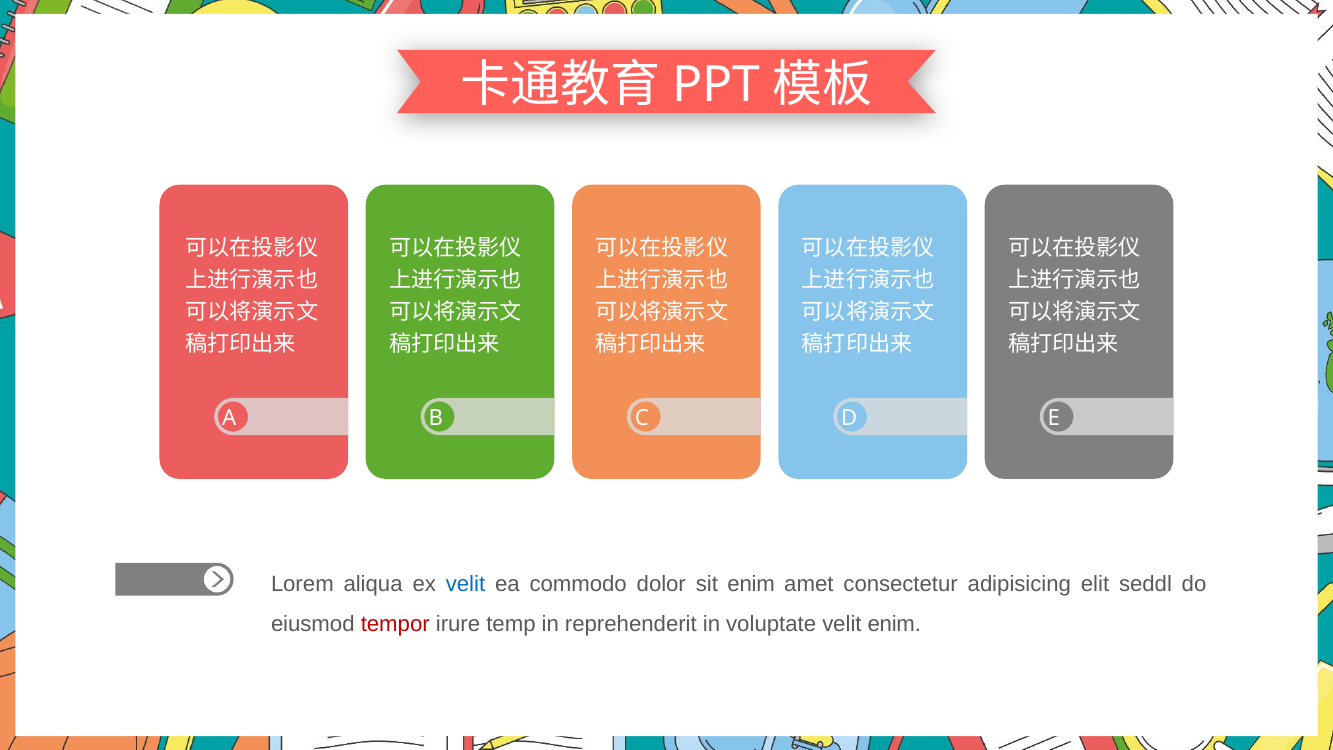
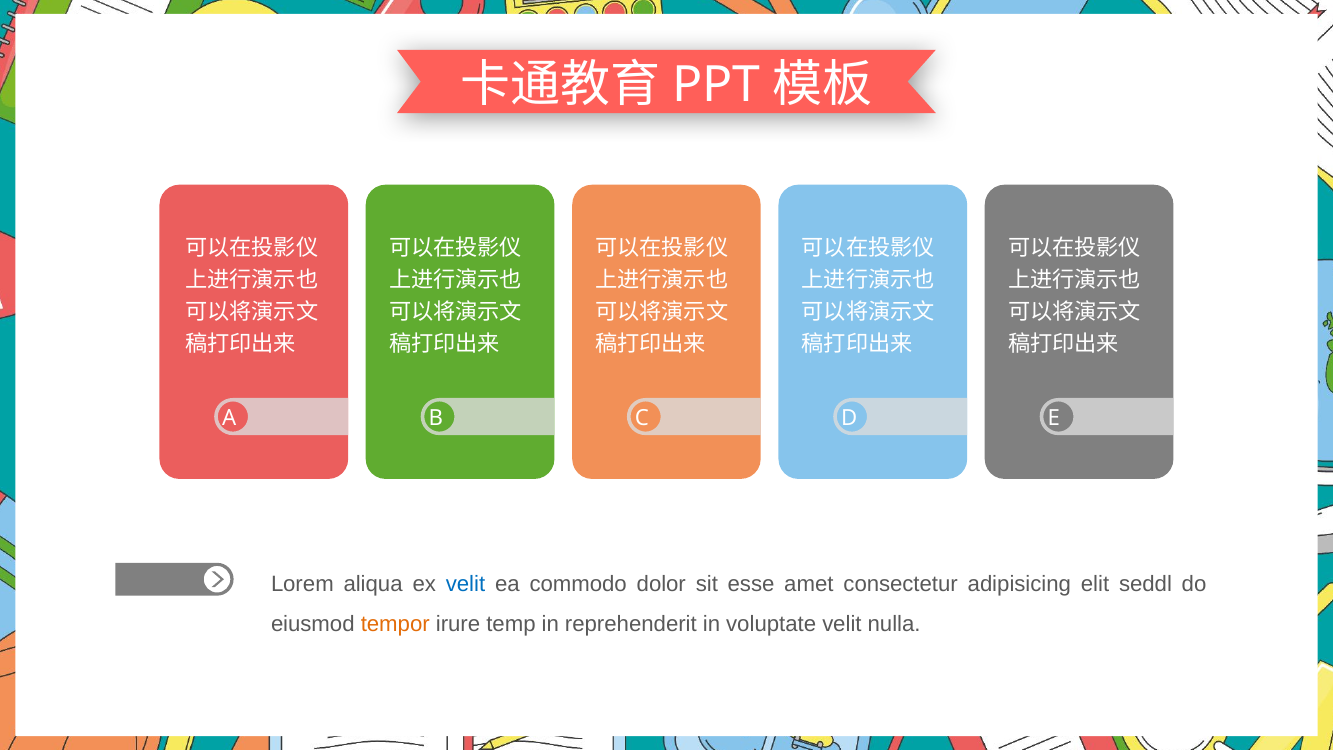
sit enim: enim -> esse
tempor colour: red -> orange
velit enim: enim -> nulla
